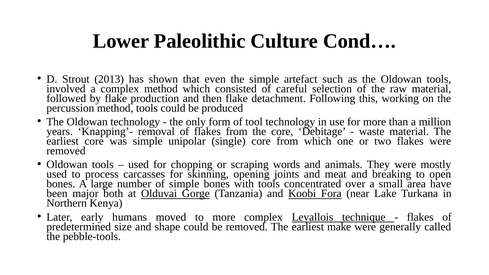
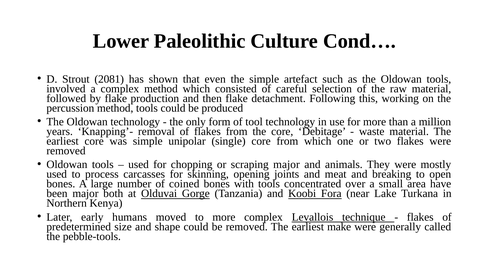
2013: 2013 -> 2081
scraping words: words -> major
of simple: simple -> coined
